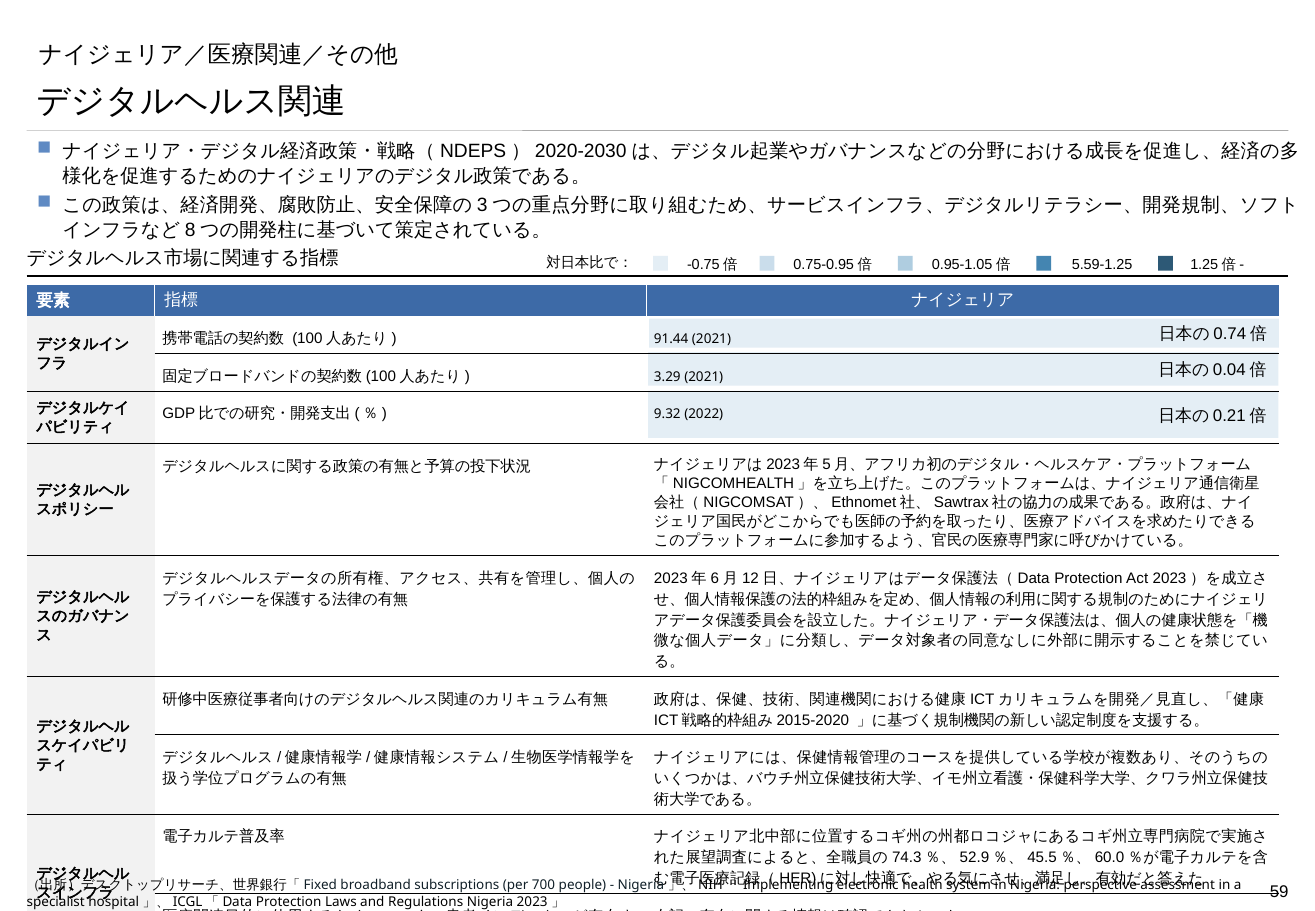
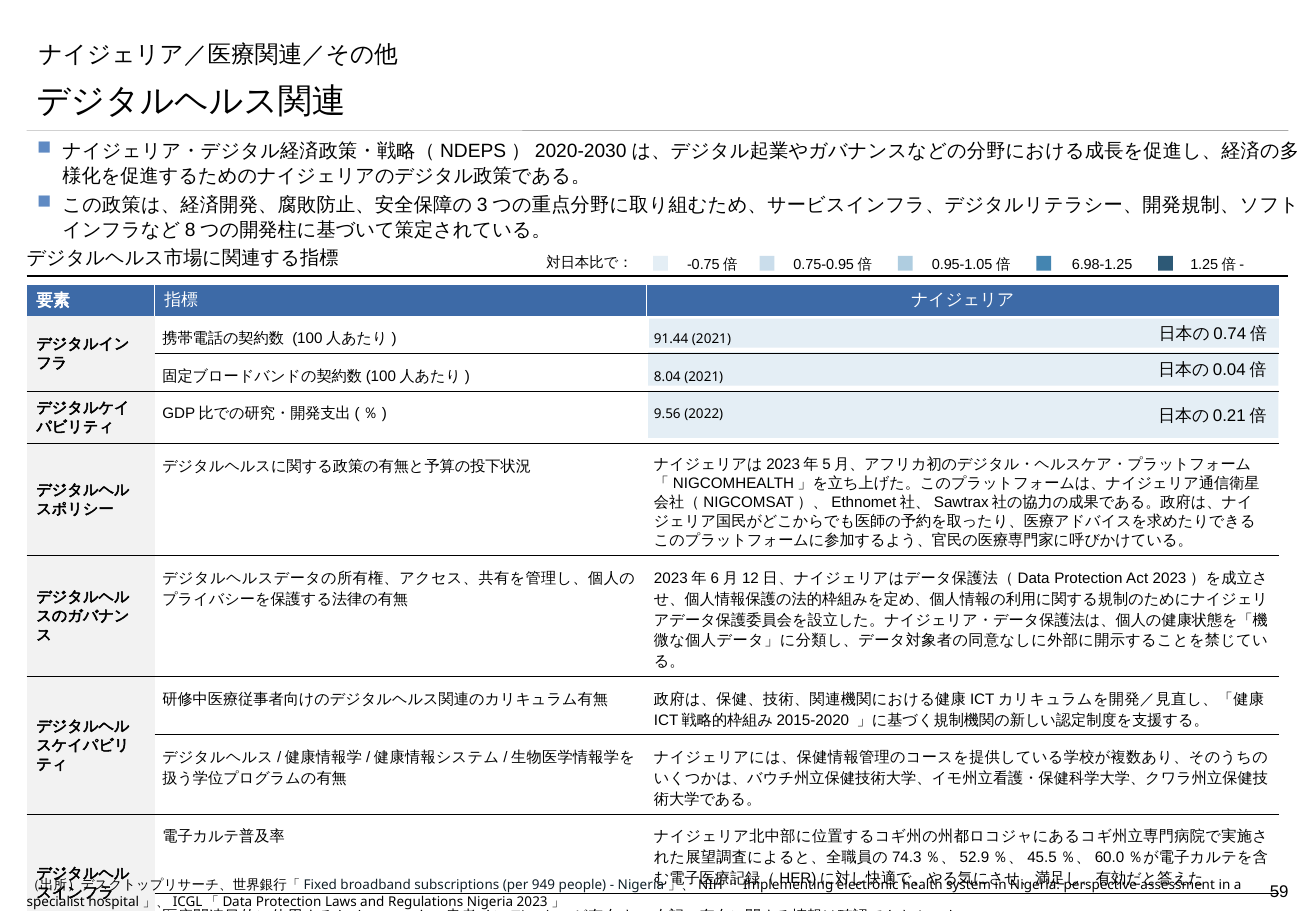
5.59-1.25: 5.59-1.25 -> 6.98-1.25
3.29: 3.29 -> 8.04
9.32: 9.32 -> 9.56
700: 700 -> 949
